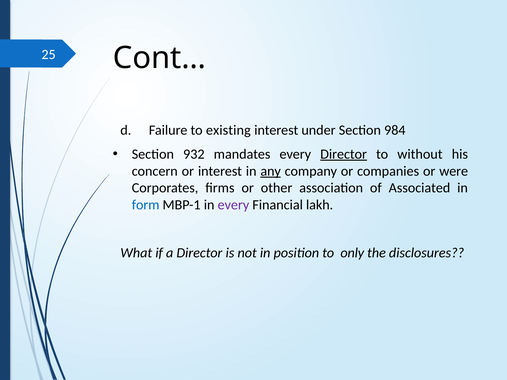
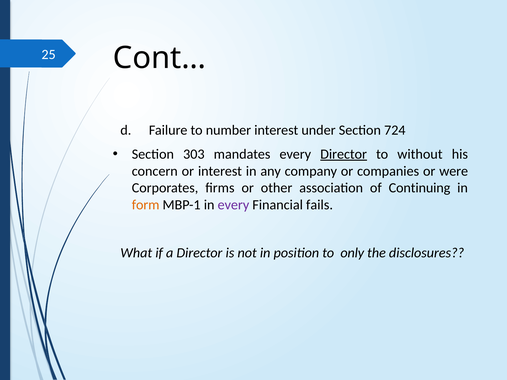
existing: existing -> number
984: 984 -> 724
932: 932 -> 303
any underline: present -> none
Associated: Associated -> Continuing
form colour: blue -> orange
lakh: lakh -> fails
